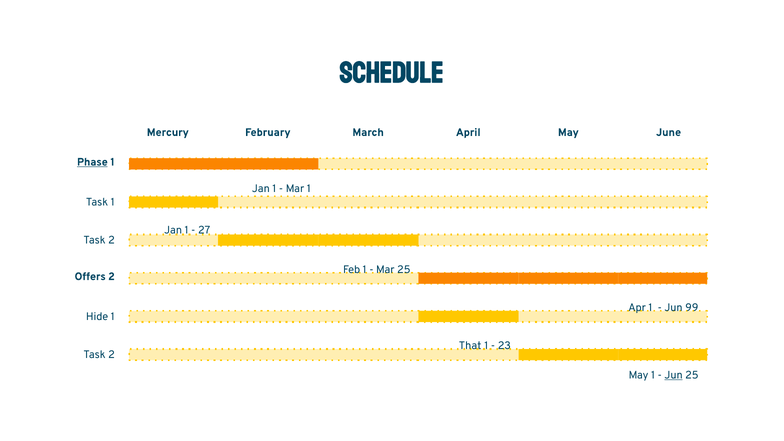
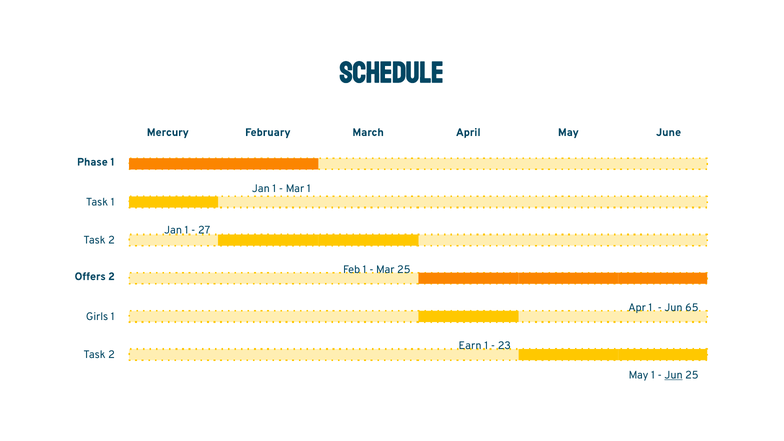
Phase underline: present -> none
99: 99 -> 65
Hide: Hide -> Girls
That: That -> Earn
